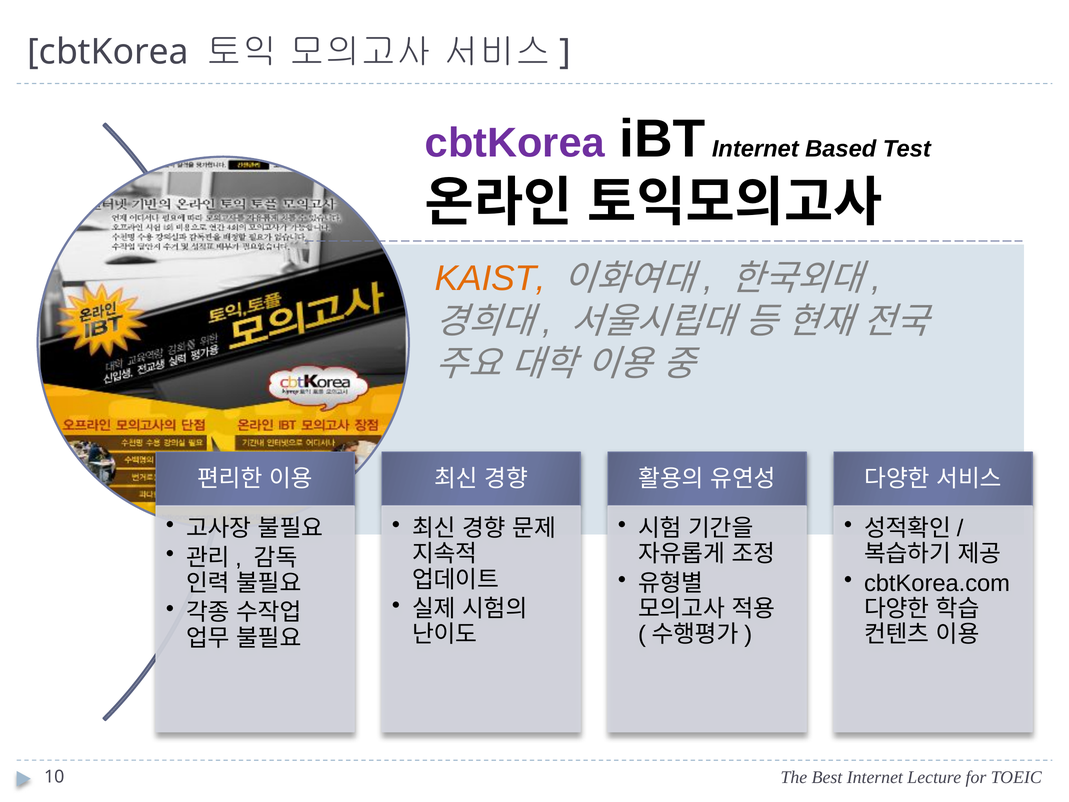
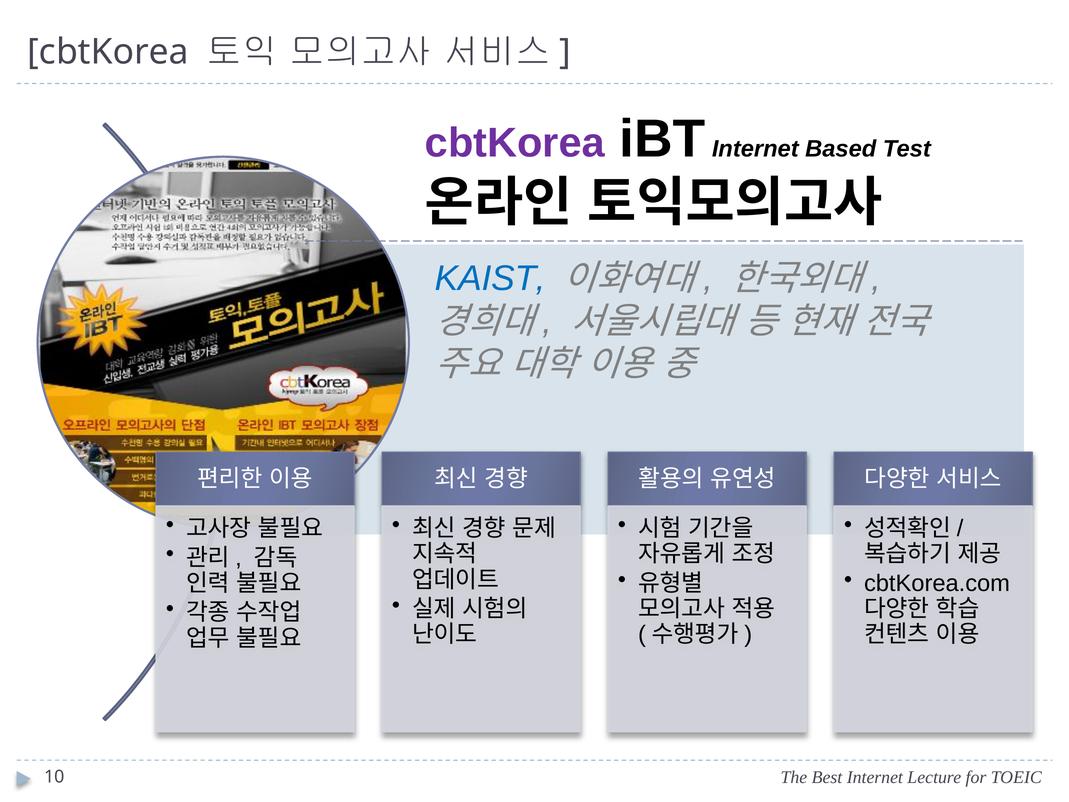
KAIST colour: orange -> blue
